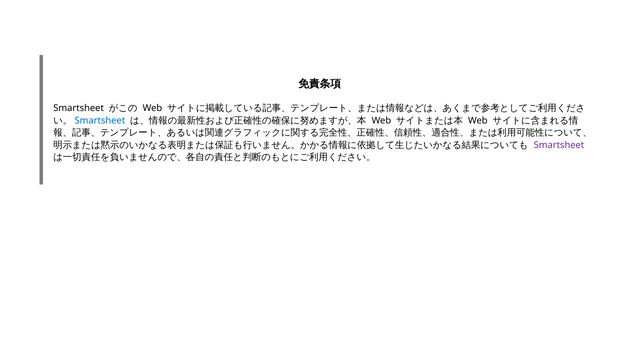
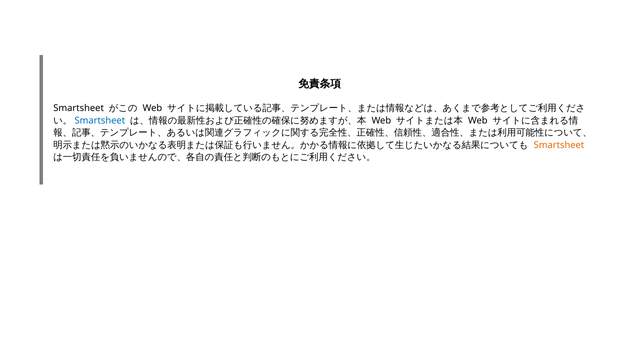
Smartsheet at (559, 145) colour: purple -> orange
